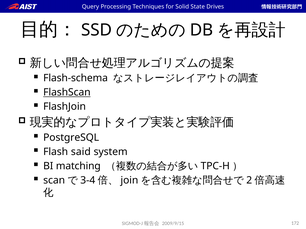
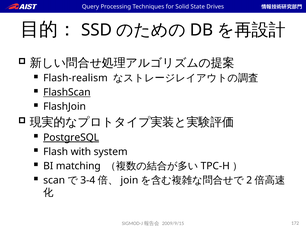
Flash-schema: Flash-schema -> Flash-realism
PostgreSQL underline: none -> present
said: said -> with
